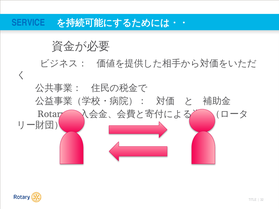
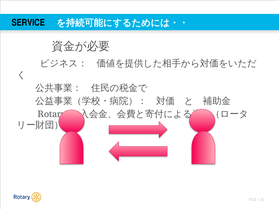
SERVICE colour: blue -> black
